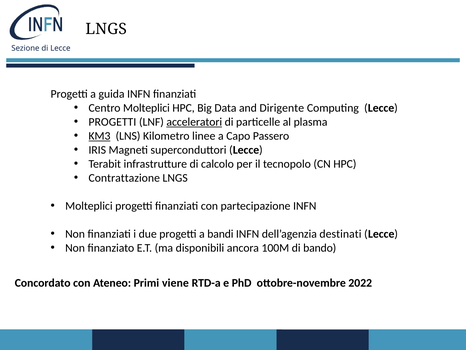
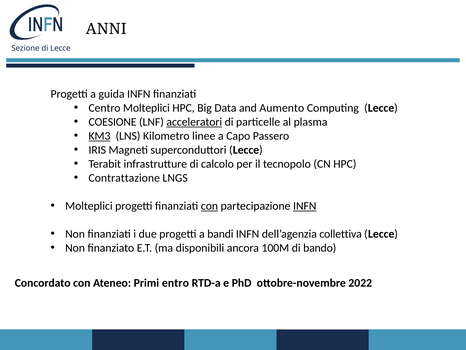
LNGS at (106, 29): LNGS -> ANNI
Dirigente: Dirigente -> Aumento
PROGETTI at (112, 122): PROGETTI -> COESIONE
con at (209, 206) underline: none -> present
INFN at (305, 206) underline: none -> present
destinati: destinati -> collettiva
viene: viene -> entro
